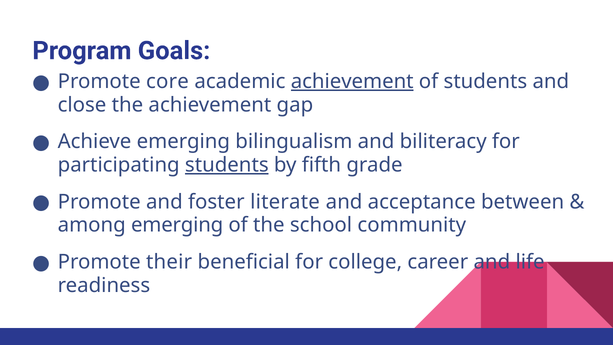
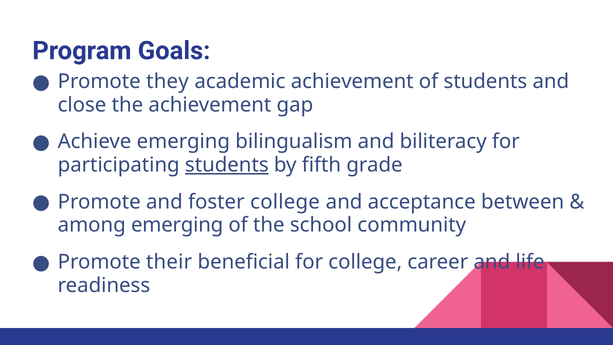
core: core -> they
achievement at (352, 81) underline: present -> none
foster literate: literate -> college
